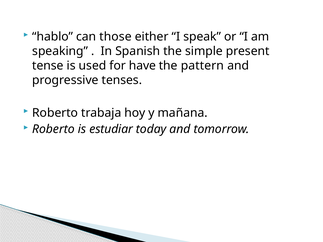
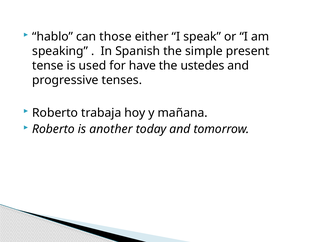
pattern: pattern -> ustedes
estudiar: estudiar -> another
